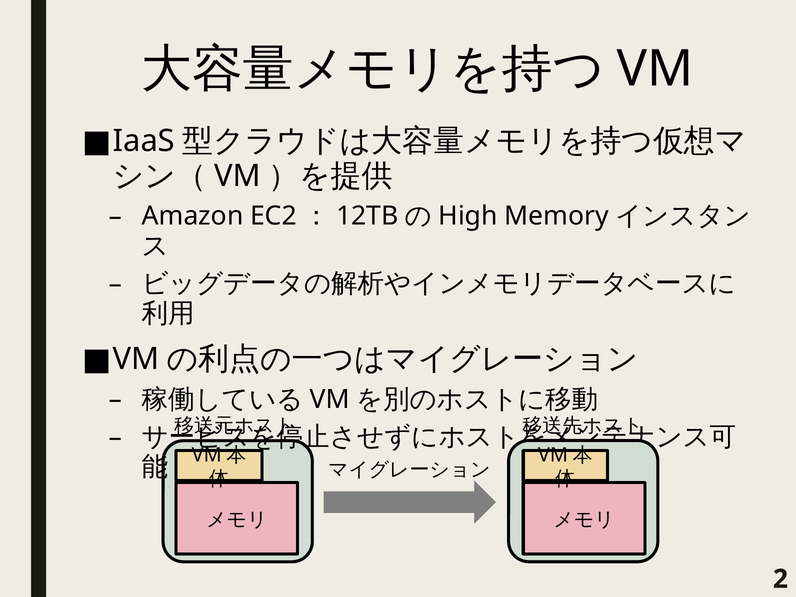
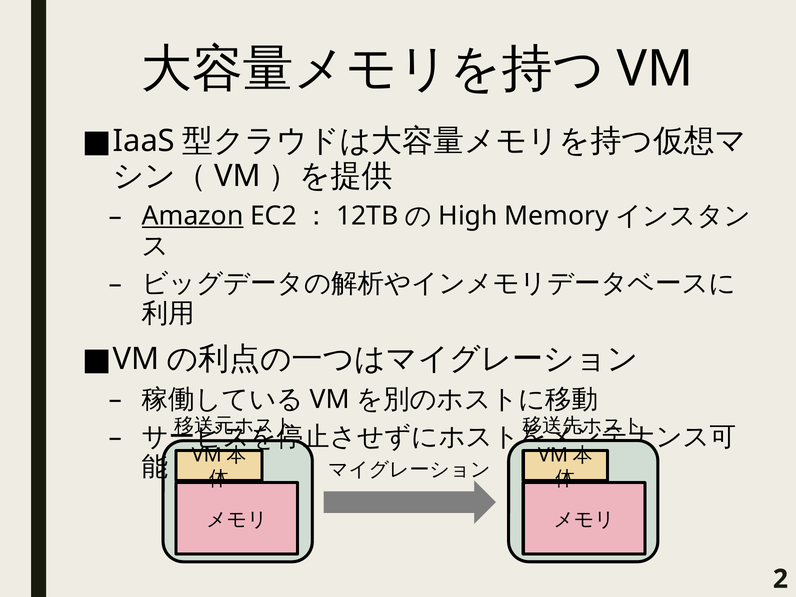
Amazon underline: none -> present
